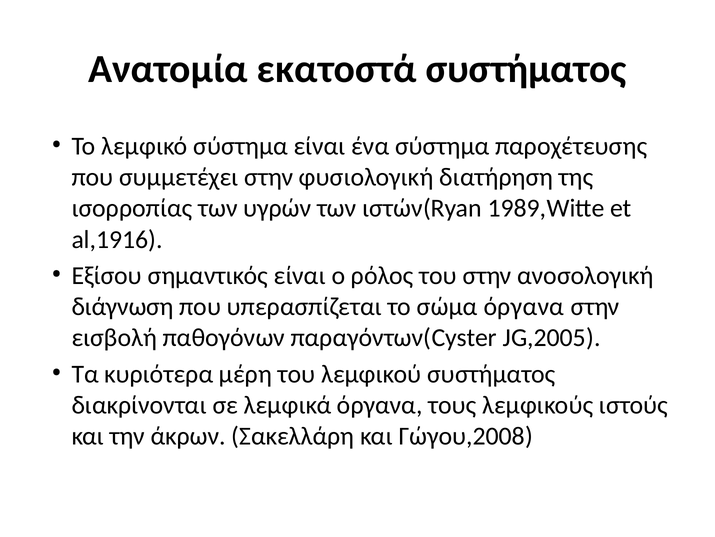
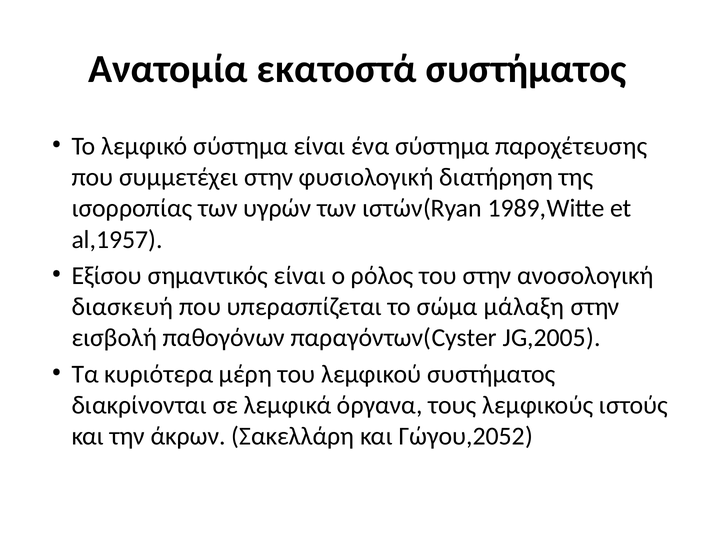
al,1916: al,1916 -> al,1957
διάγνωση: διάγνωση -> διασκευή
σώμα όργανα: όργανα -> μάλαξη
Γώγου,2008: Γώγου,2008 -> Γώγου,2052
